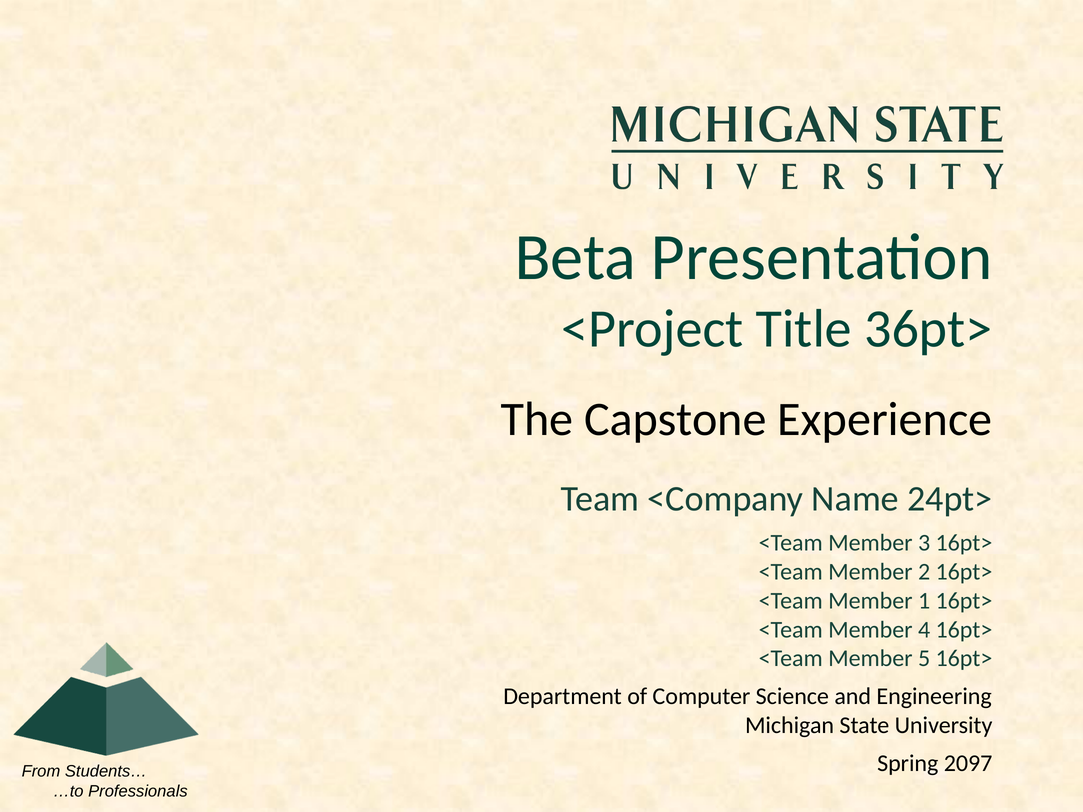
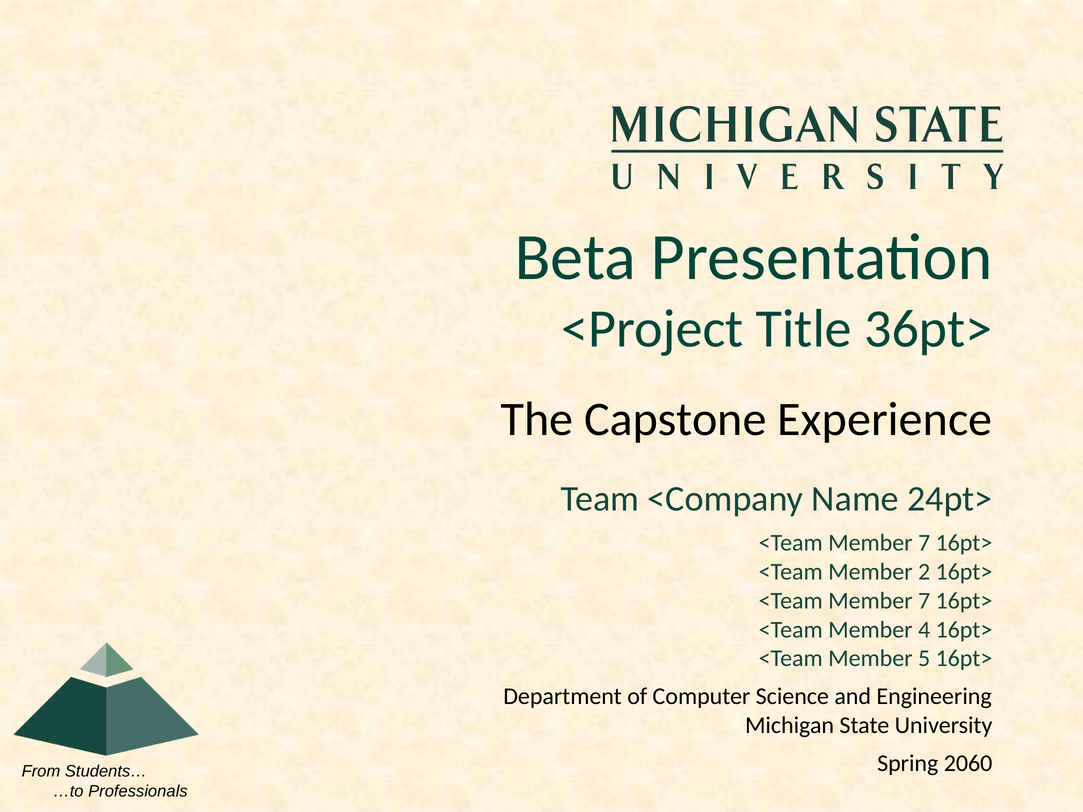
3 at (924, 543): 3 -> 7
1 at (924, 601): 1 -> 7
2097: 2097 -> 2060
